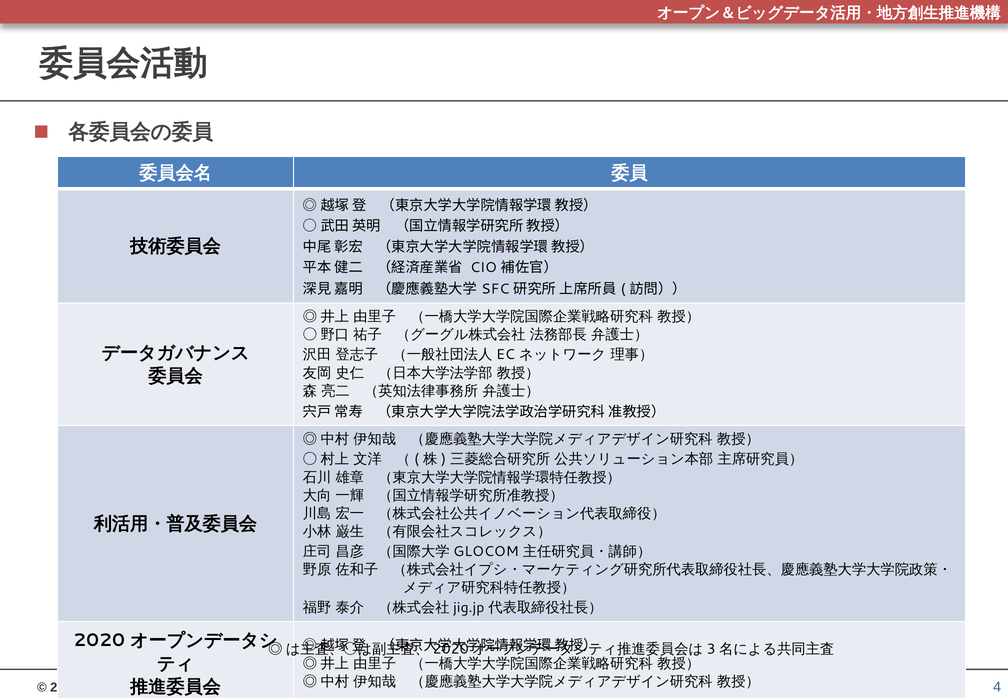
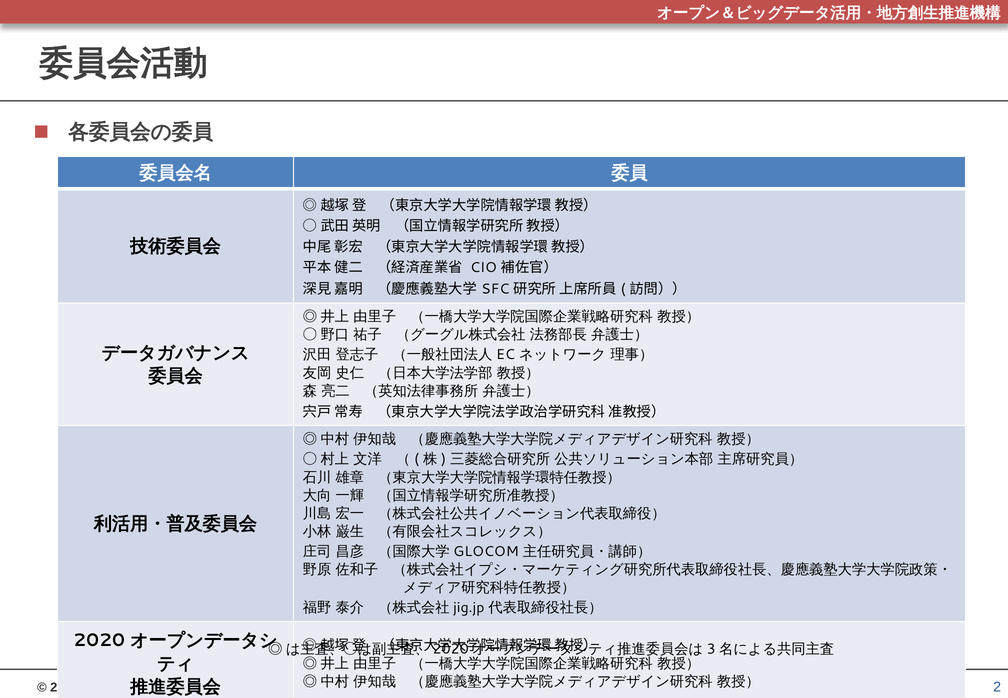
4: 4 -> 2
